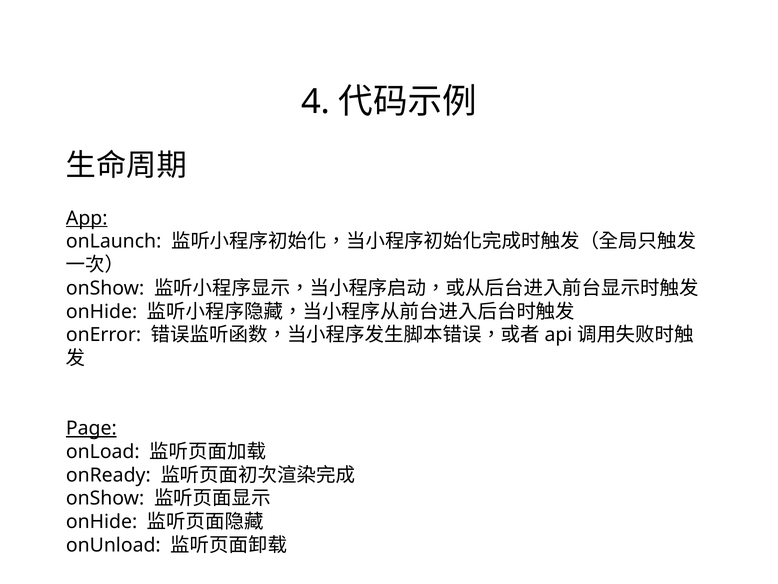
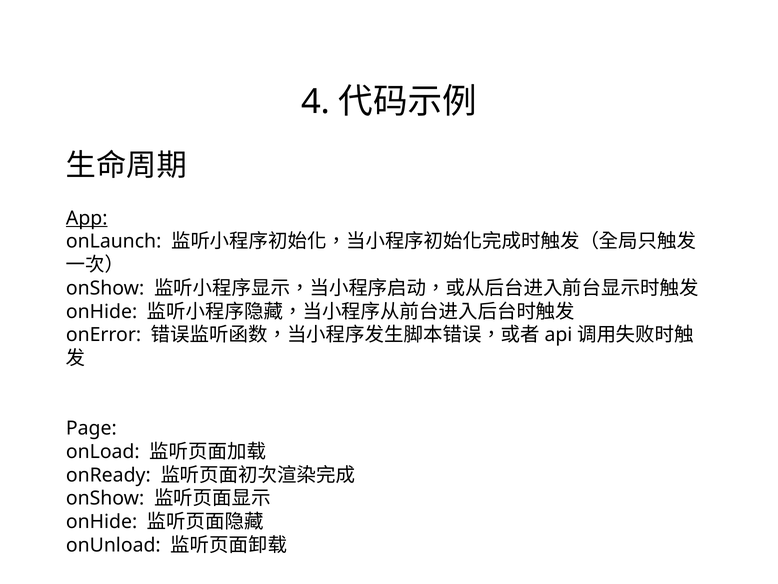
Page underline: present -> none
